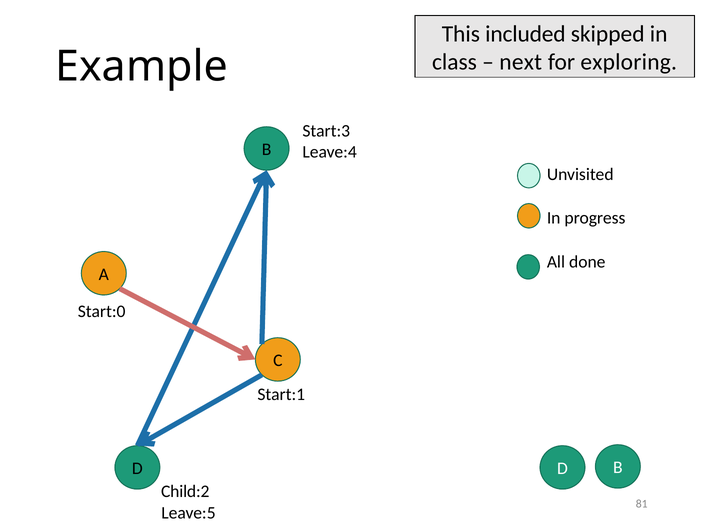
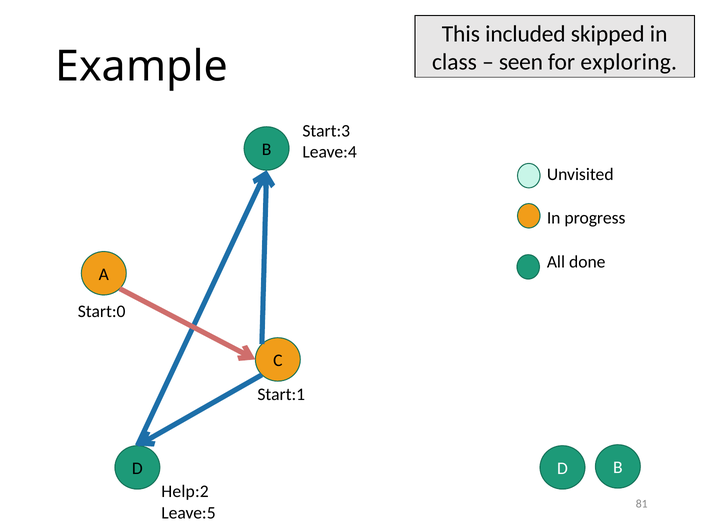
next: next -> seen
Child:2: Child:2 -> Help:2
